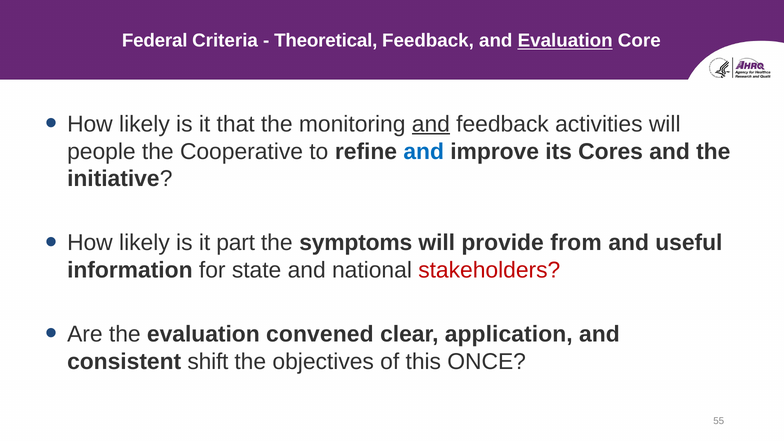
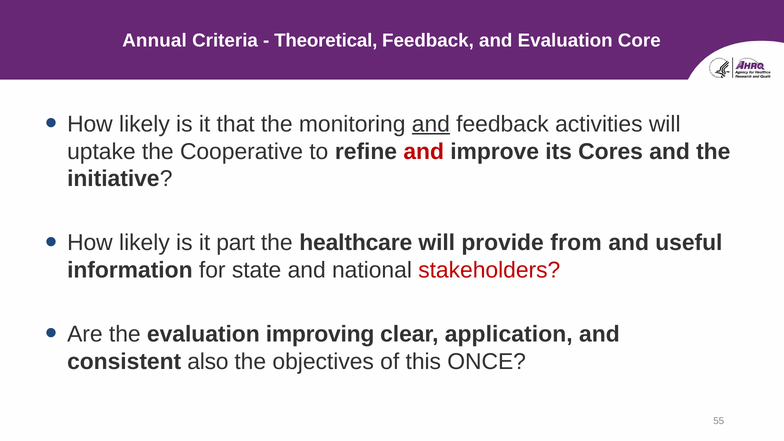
Federal: Federal -> Annual
Evaluation at (565, 41) underline: present -> none
people: people -> uptake
and at (424, 151) colour: blue -> red
symptoms: symptoms -> healthcare
convened: convened -> improving
shift: shift -> also
